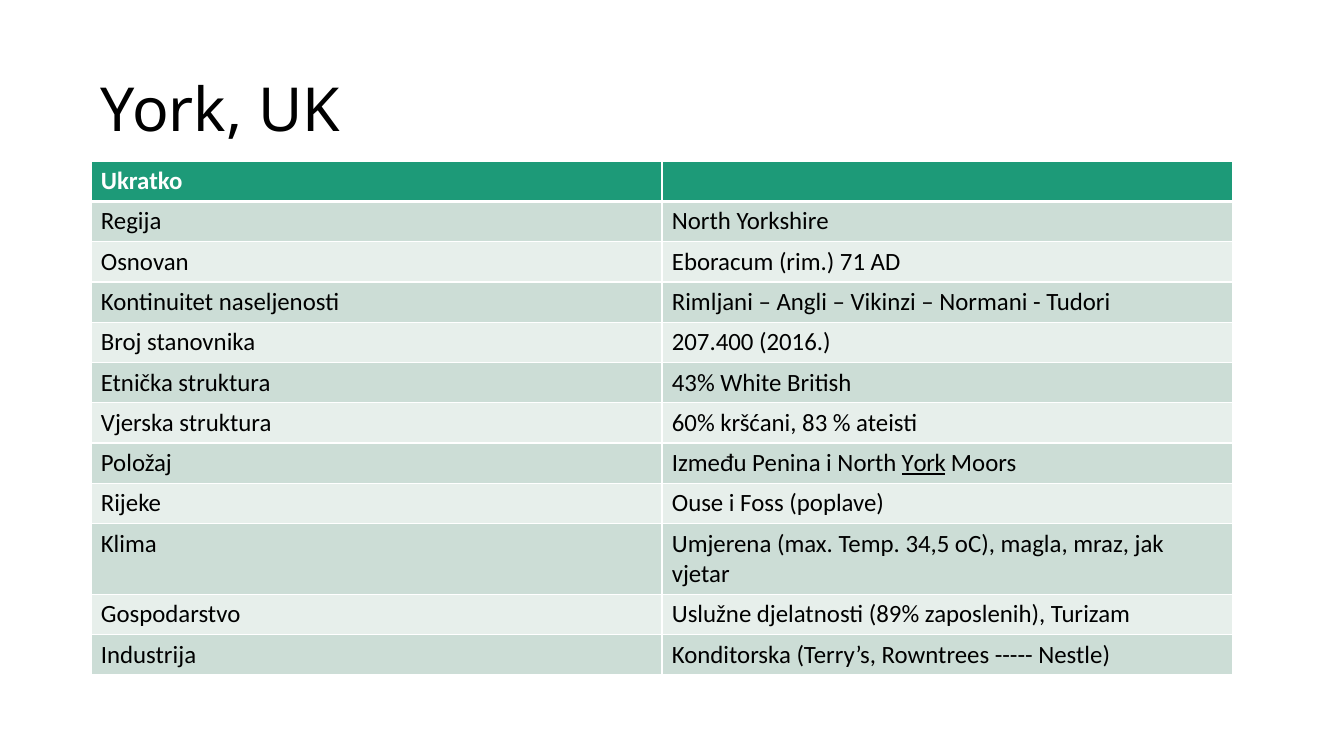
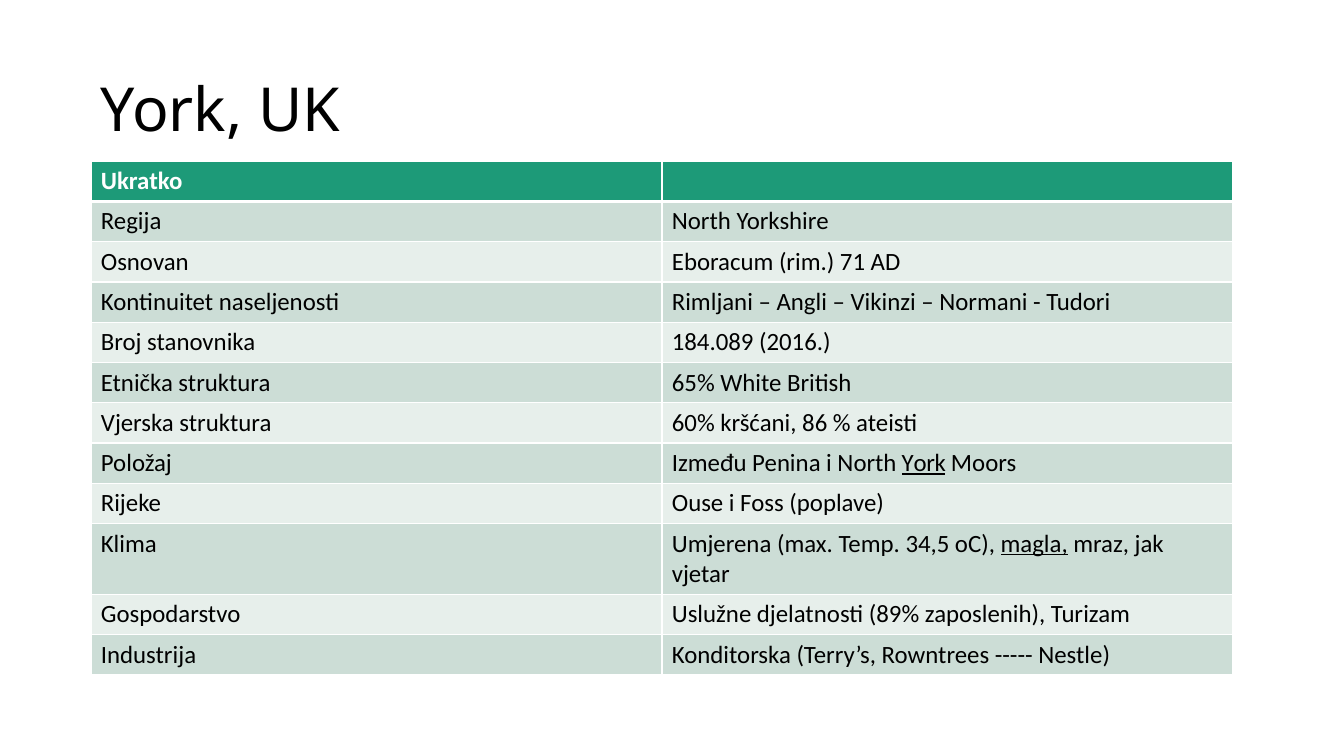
207.400: 207.400 -> 184.089
43%: 43% -> 65%
83: 83 -> 86
magla underline: none -> present
